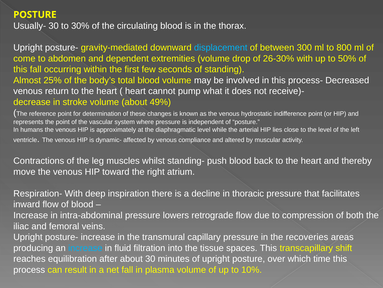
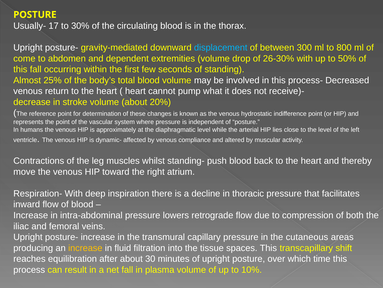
Usually- 30: 30 -> 17
49%: 49% -> 20%
recoveries: recoveries -> cutaneous
increase at (85, 247) colour: light blue -> yellow
